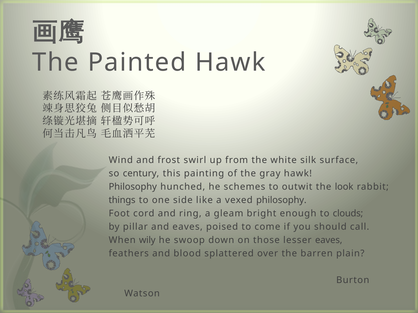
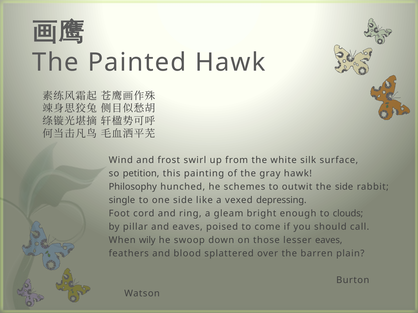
century: century -> petition
the look: look -> side
things: things -> single
vexed philosophy: philosophy -> depressing
